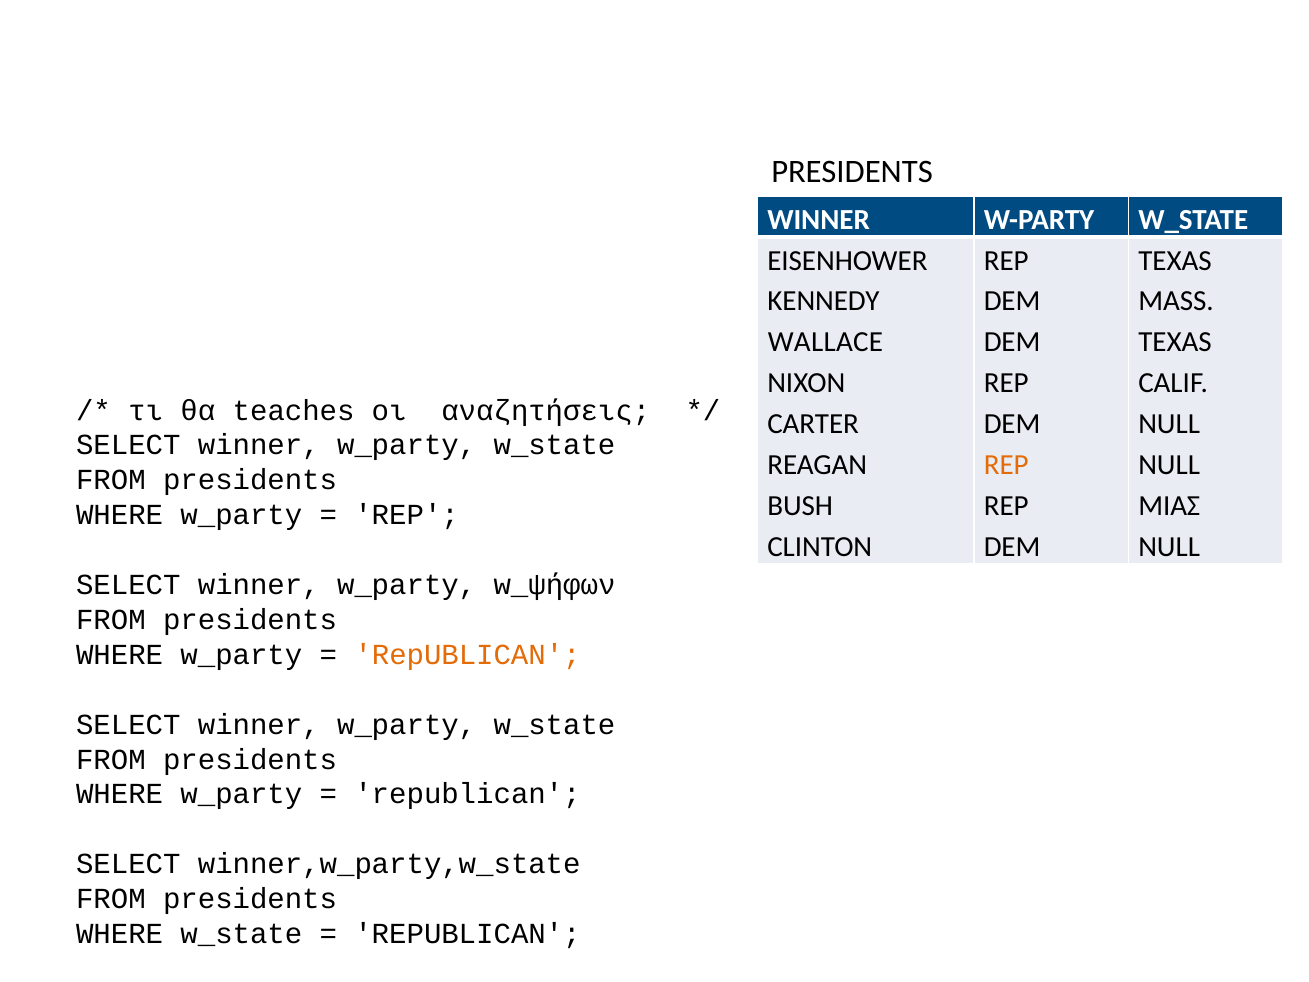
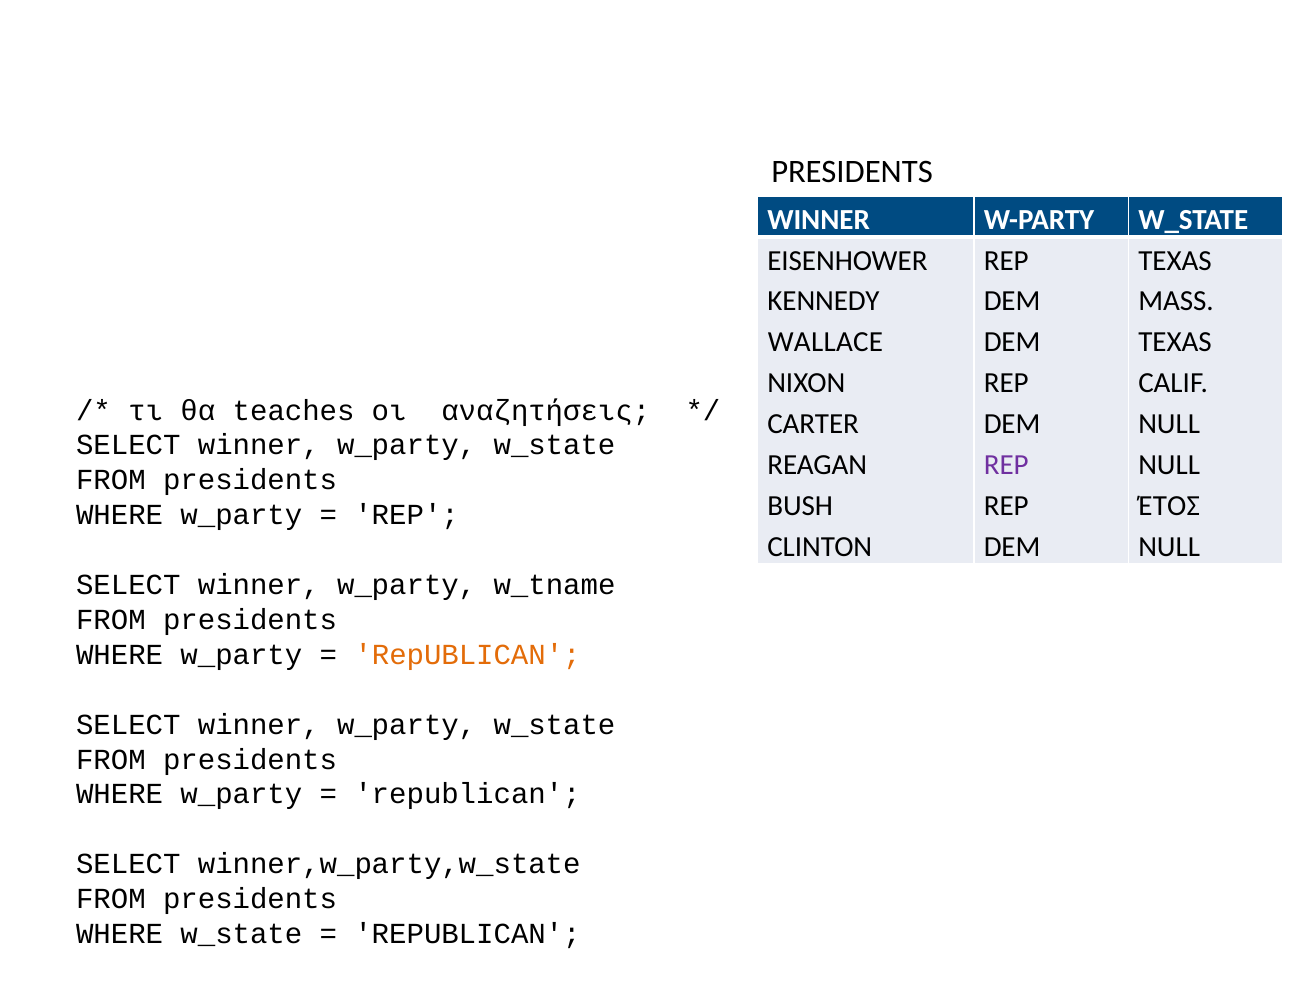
REP at (1006, 465) colour: orange -> purple
ΜΙΑΣ: ΜΙΑΣ -> ΈΤΟΣ
w_ψήφων: w_ψήφων -> w_tname
